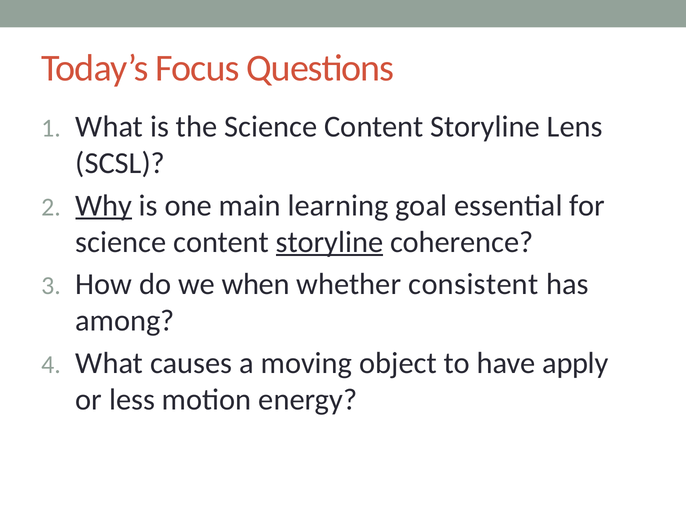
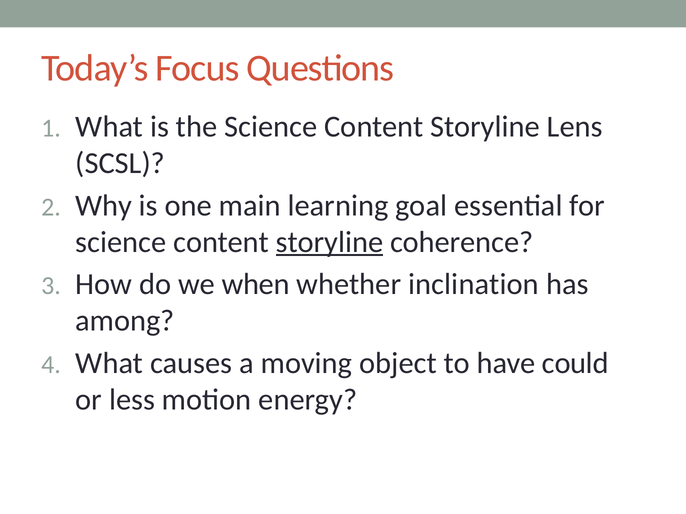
Why underline: present -> none
consistent: consistent -> inclination
apply: apply -> could
